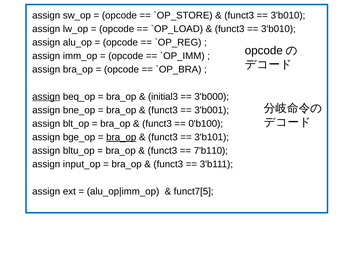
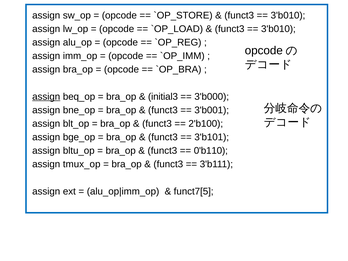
0'b100: 0'b100 -> 2'b100
bra_op at (121, 137) underline: present -> none
7'b110: 7'b110 -> 0'b110
input_op: input_op -> tmux_op
